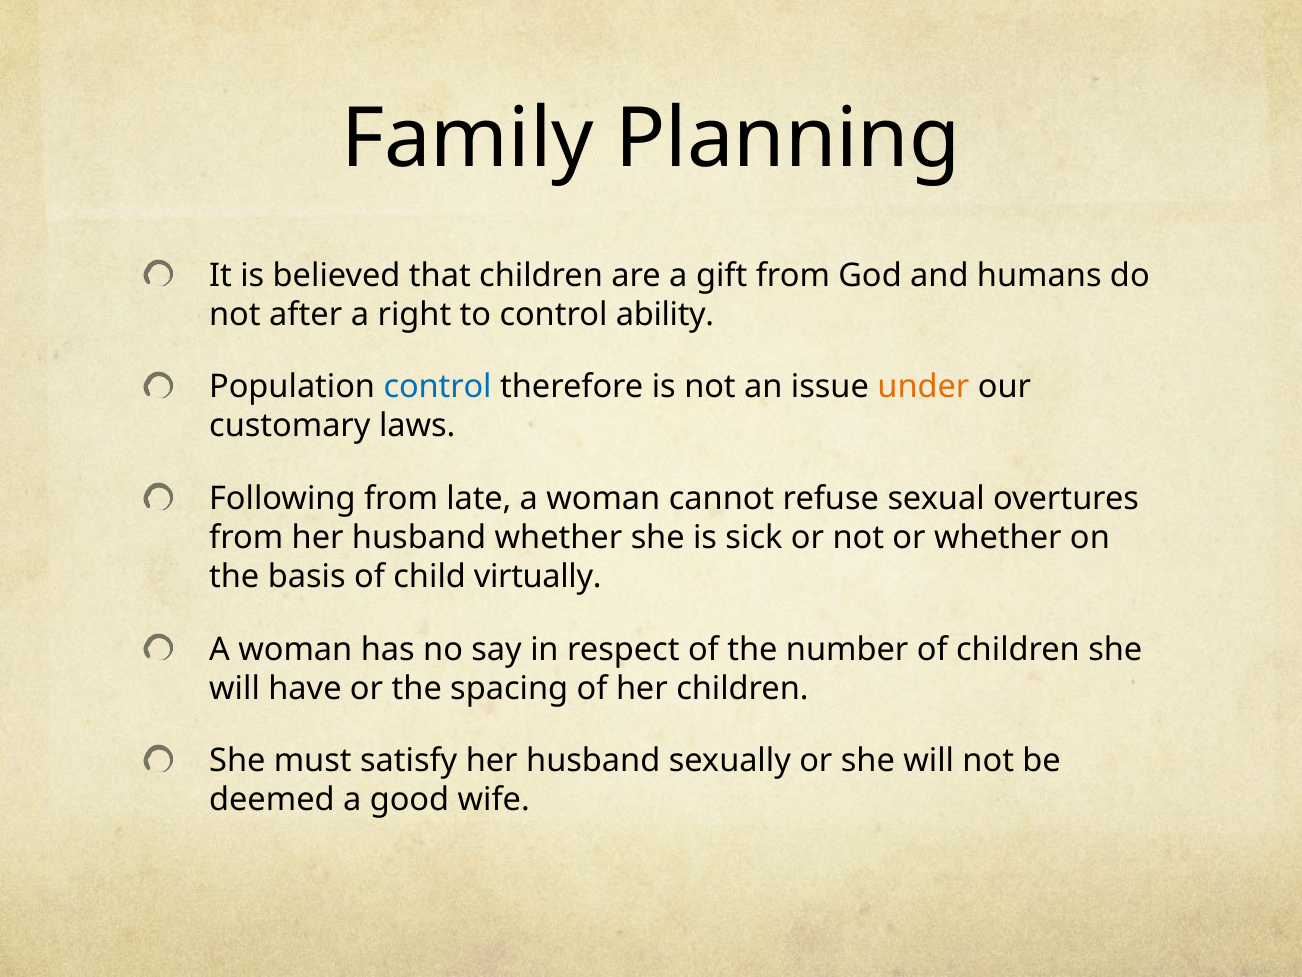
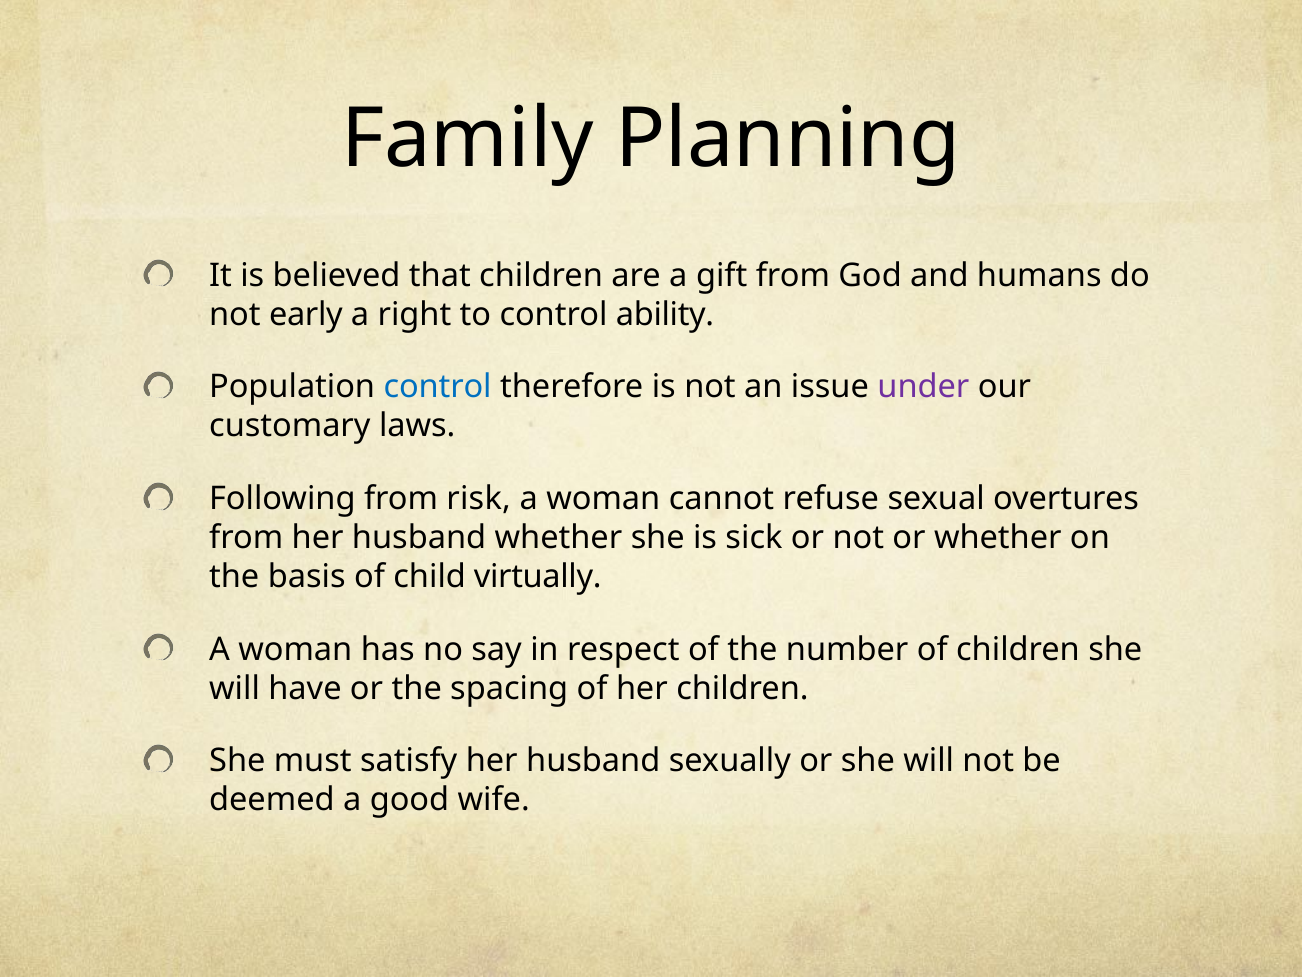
after: after -> early
under colour: orange -> purple
late: late -> risk
